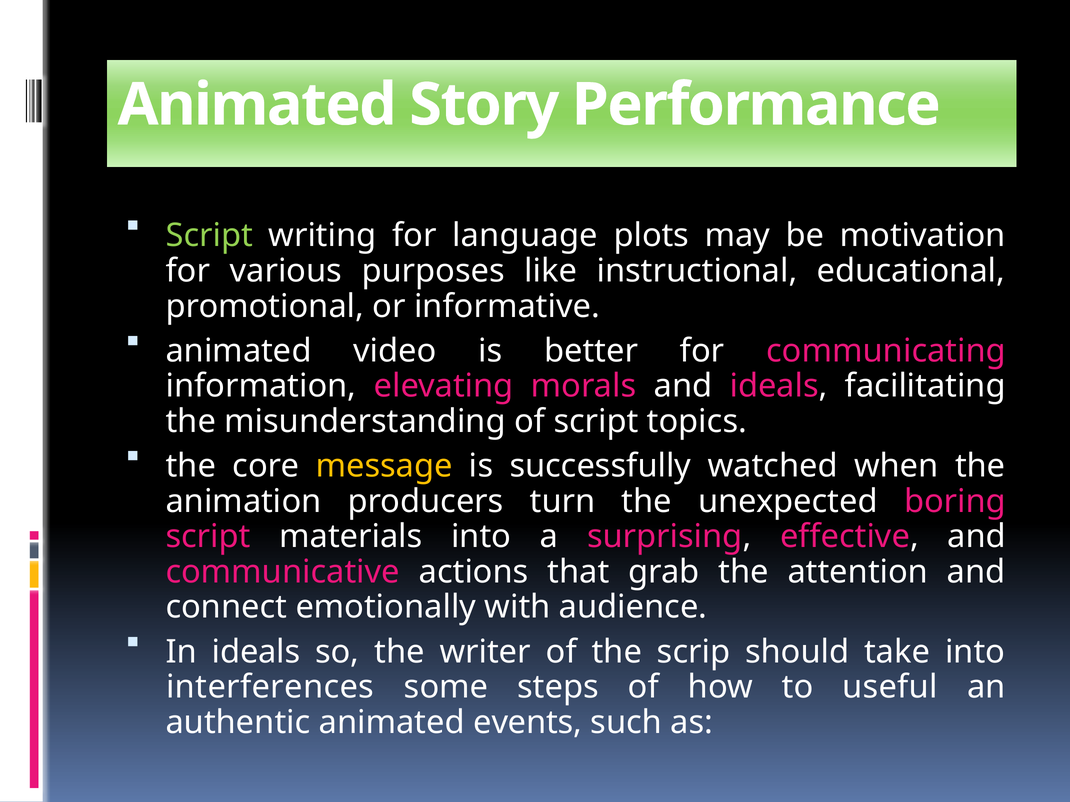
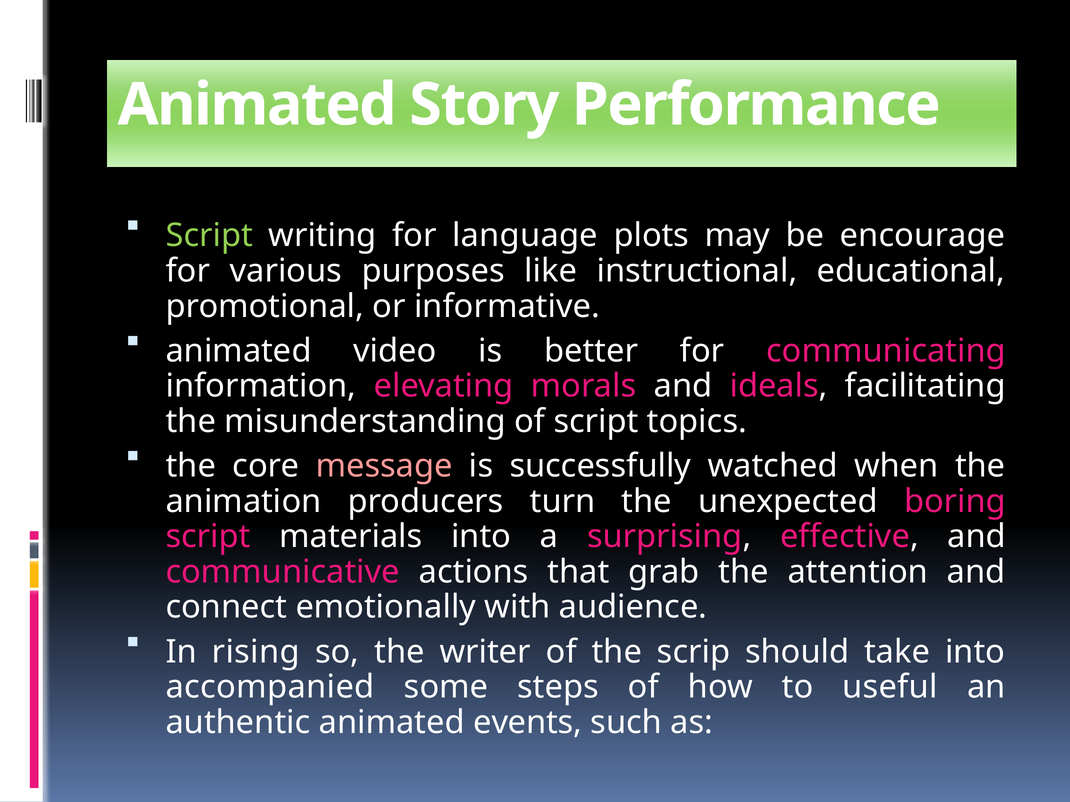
motivation: motivation -> encourage
message colour: yellow -> pink
In ideals: ideals -> rising
interferences: interferences -> accompanied
